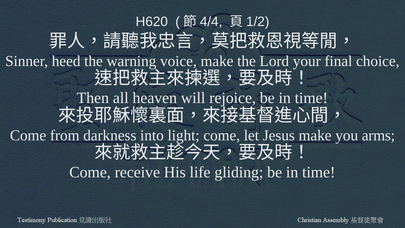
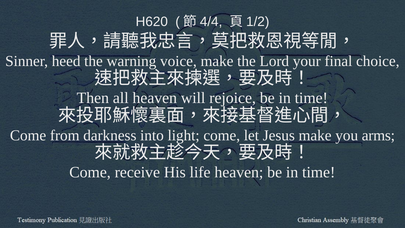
life gliding: gliding -> heaven
